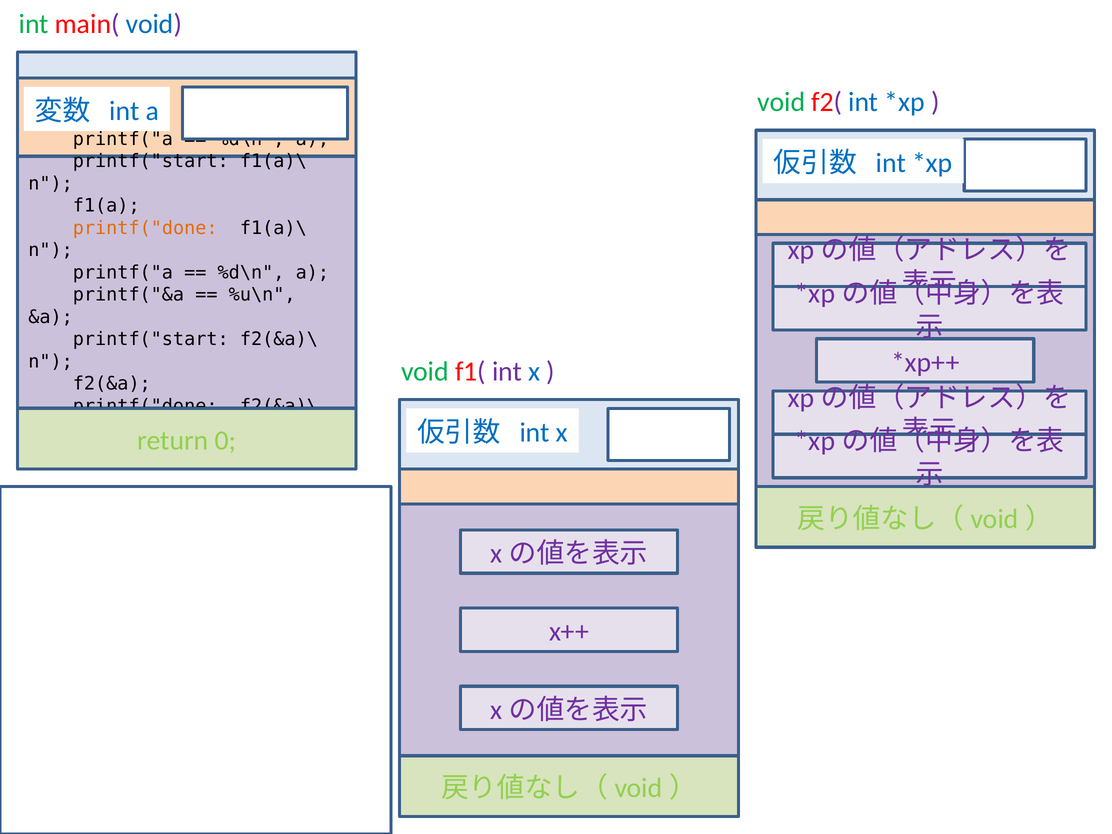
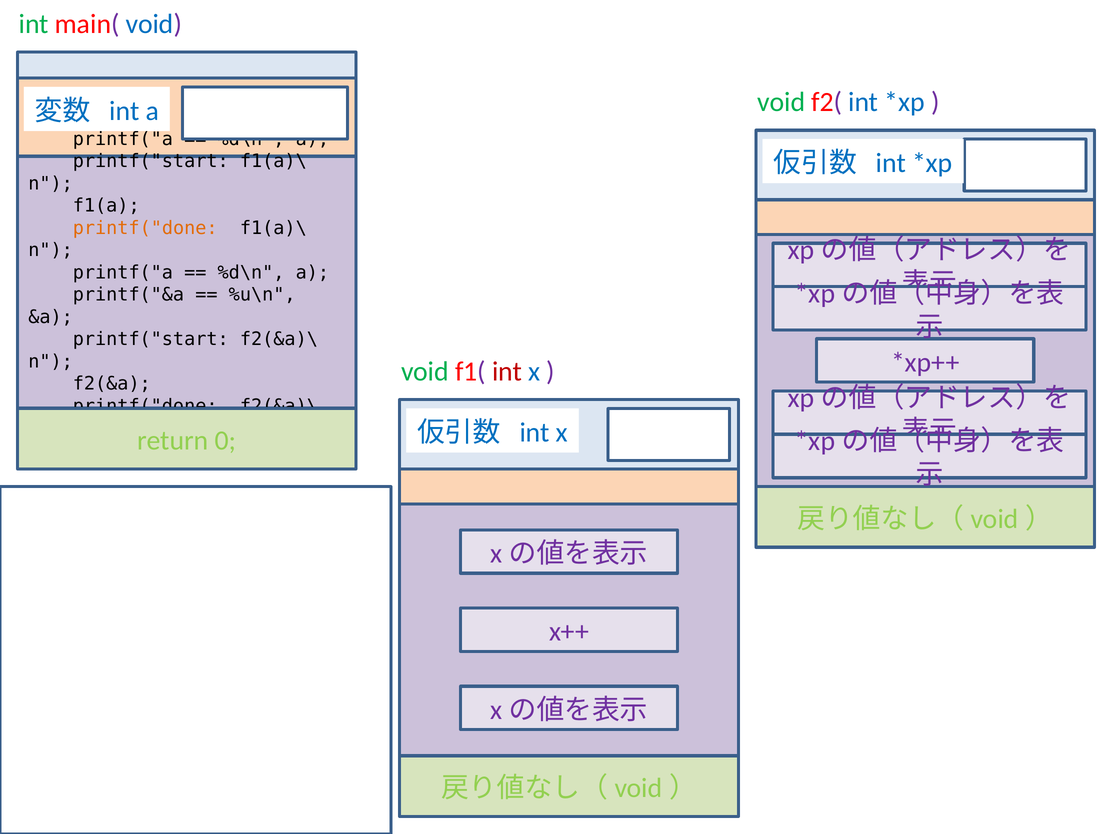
int at (507, 372) colour: purple -> red
